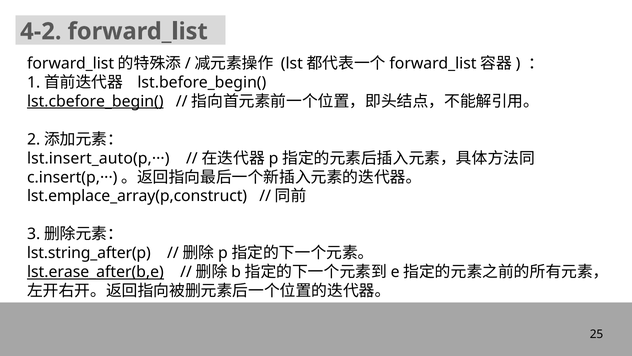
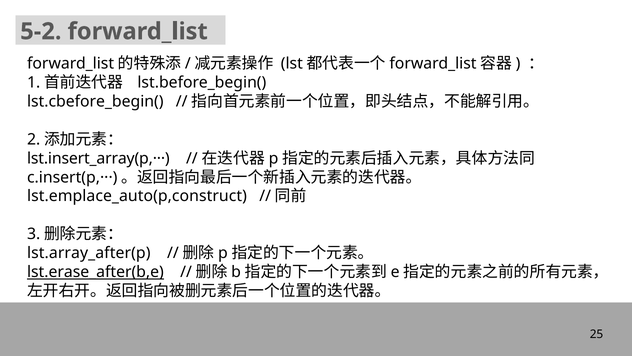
4-2: 4-2 -> 5-2
lst.cbefore_begin( underline: present -> none
lst.insert_auto(p,···: lst.insert_auto(p,··· -> lst.insert_array(p,···
lst.emplace_array(p,construct: lst.emplace_array(p,construct -> lst.emplace_auto(p,construct
lst.string_after(p: lst.string_after(p -> lst.array_after(p
